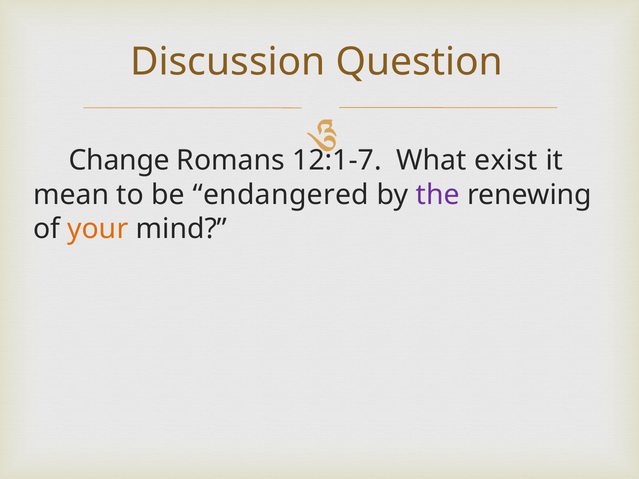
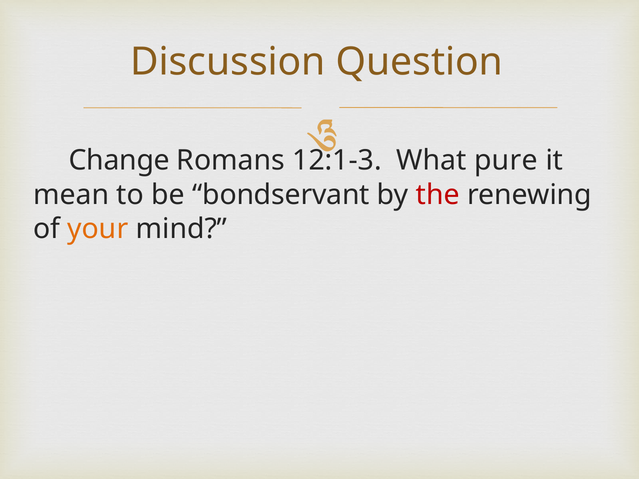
12:1-7: 12:1-7 -> 12:1-3
exist: exist -> pure
endangered: endangered -> bondservant
the colour: purple -> red
